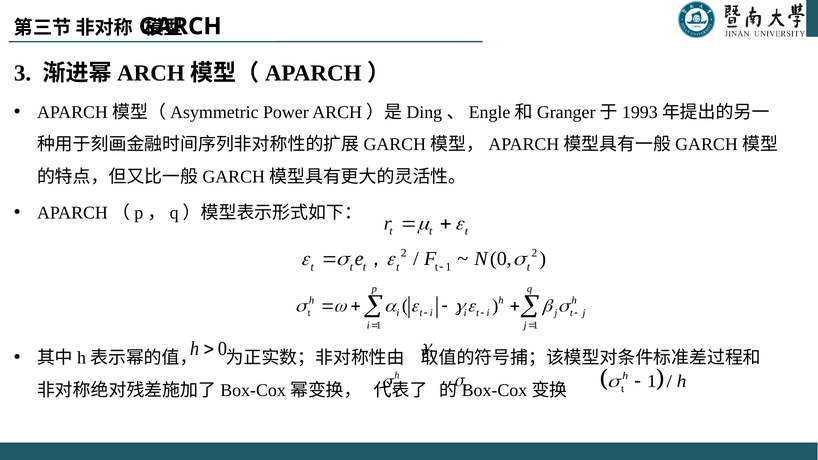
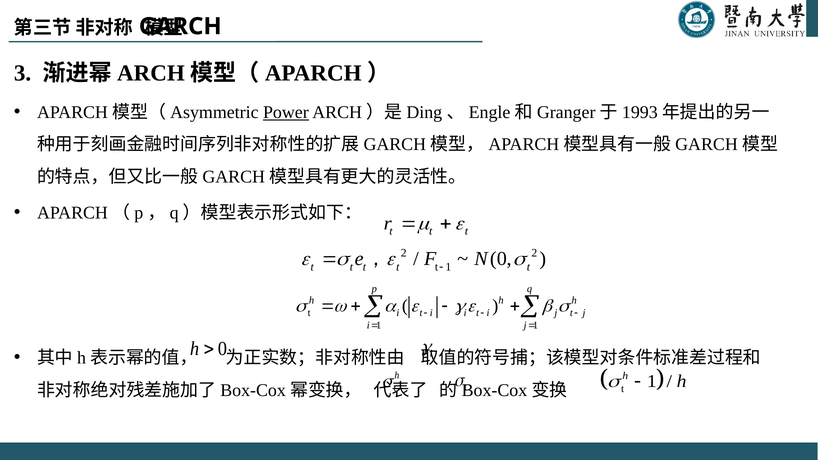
Power underline: none -> present
